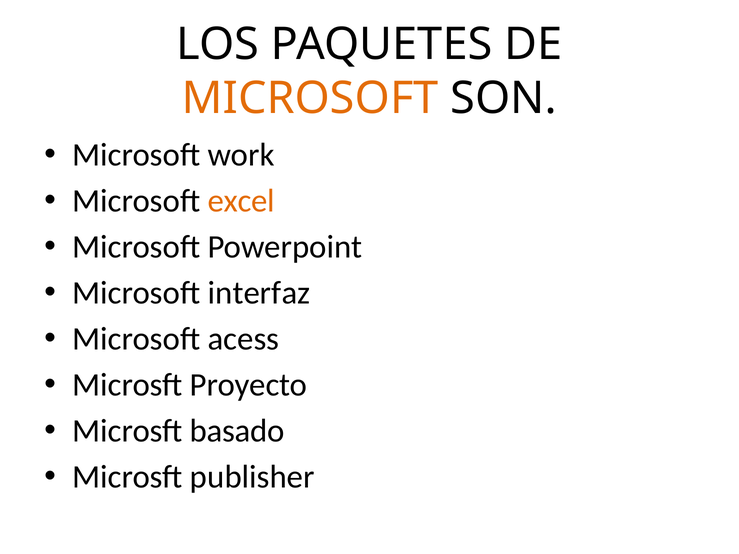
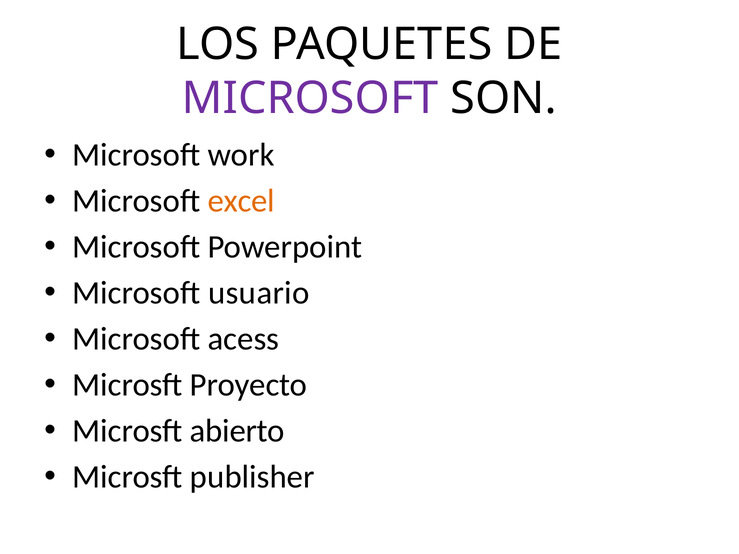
MICROSOFT at (310, 99) colour: orange -> purple
interfaz: interfaz -> usuario
basado: basado -> abierto
